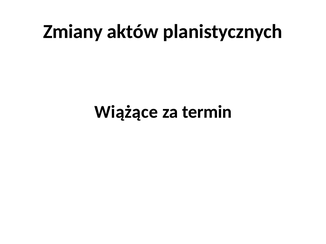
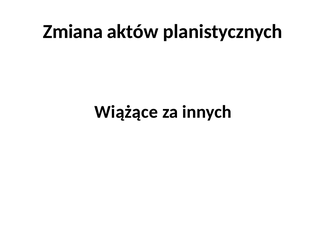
Zmiany: Zmiany -> Zmiana
termin: termin -> innych
